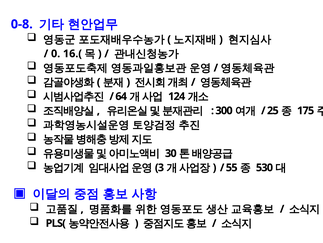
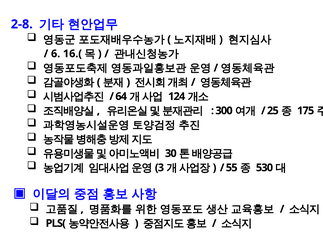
0-8: 0-8 -> 2-8
0: 0 -> 6
